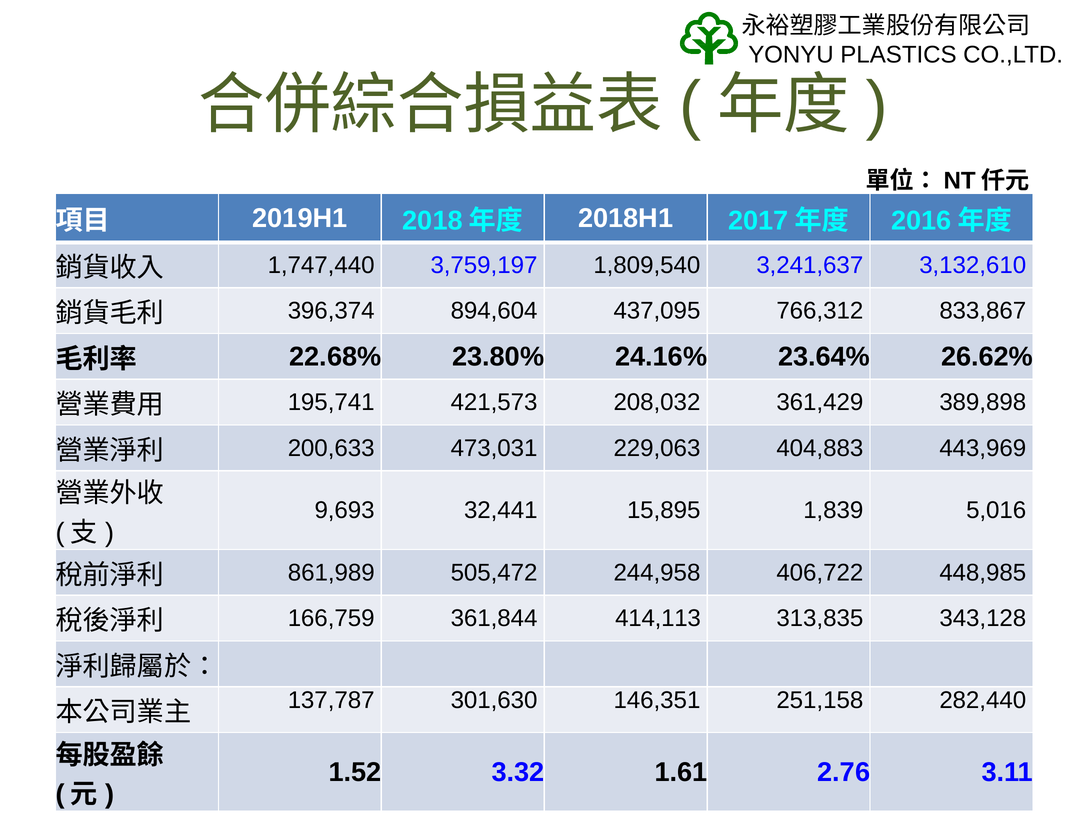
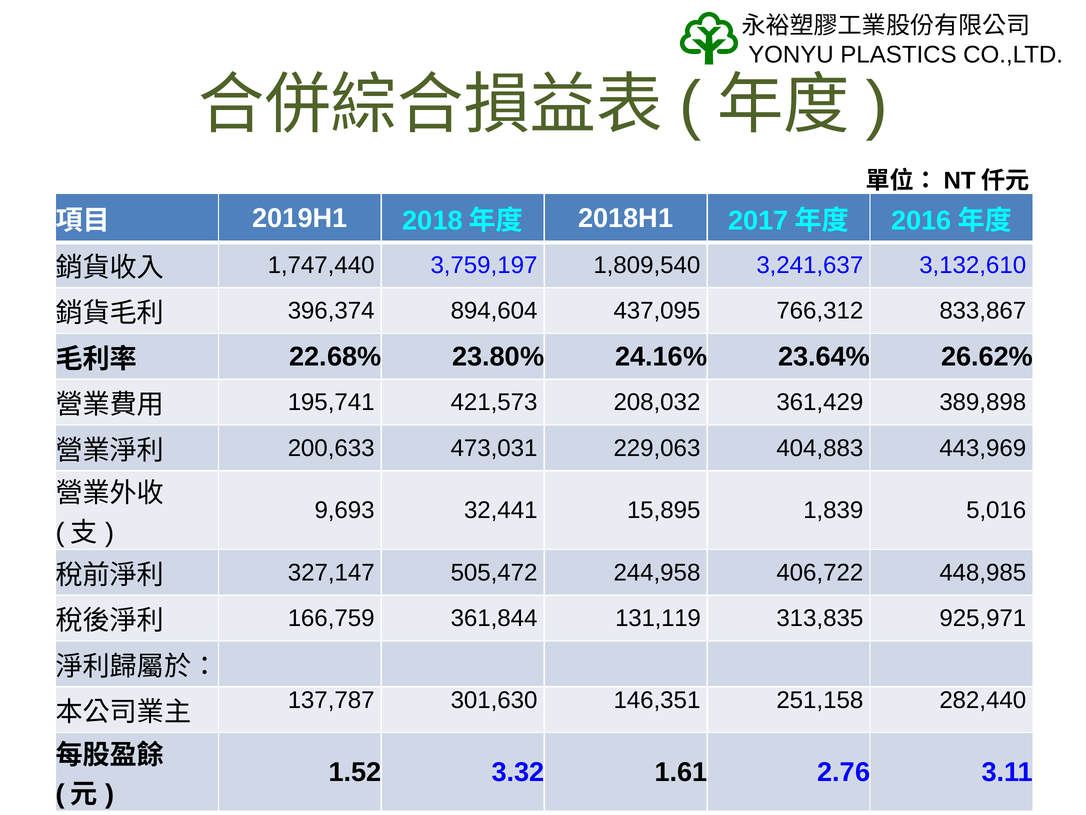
861,989: 861,989 -> 327,147
414,113: 414,113 -> 131,119
343,128: 343,128 -> 925,971
